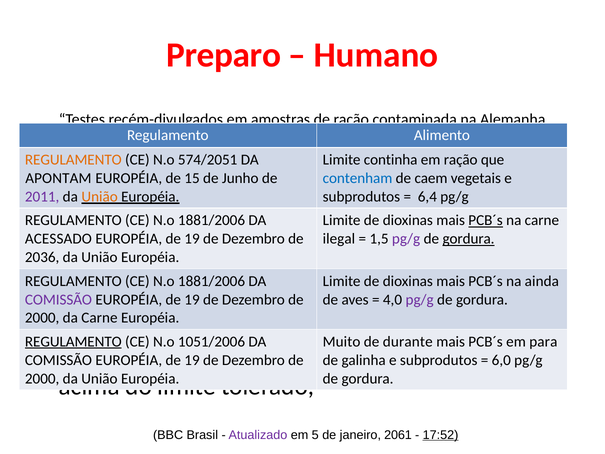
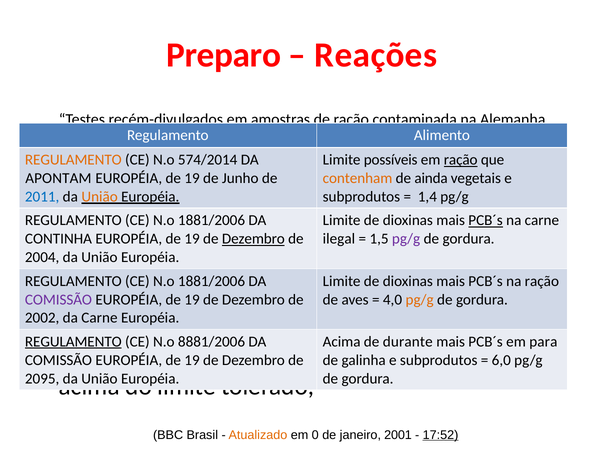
Humano: Humano -> Reações
574/2051: 574/2051 -> 574/2014
continha at (391, 160): continha -> possíveis
ração at (461, 160) underline: none -> present
15 at (192, 178): 15 -> 19
contenham colour: blue -> orange
caem: caem -> ainda
2011 colour: purple -> blue
6,4: 6,4 -> 1,4
ACESSADO at (58, 239): ACESSADO -> CONTINHA
Dezembro at (253, 239) underline: none -> present
gordura at (469, 239) underline: present -> none
2036: 2036 -> 2004
ainda at (542, 281): ainda -> ração
pg/g at (420, 299) colour: purple -> orange
2000 at (42, 318): 2000 -> 2002
1051/2006: 1051/2006 -> 8881/2006
Muito at (342, 341): Muito -> Acima
2000 at (42, 378): 2000 -> 2095
Atualizado colour: purple -> orange
5: 5 -> 0
2061: 2061 -> 2001
